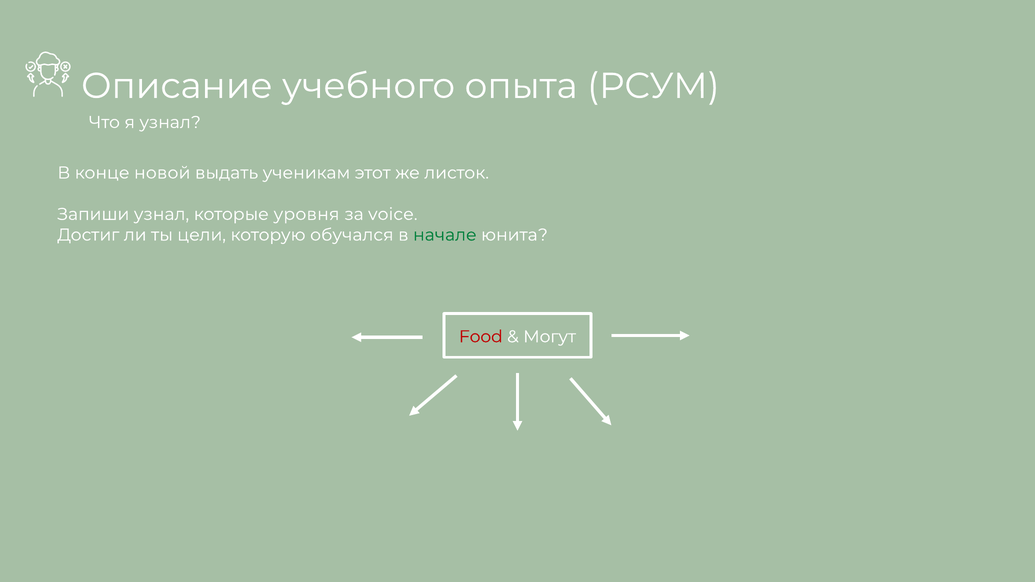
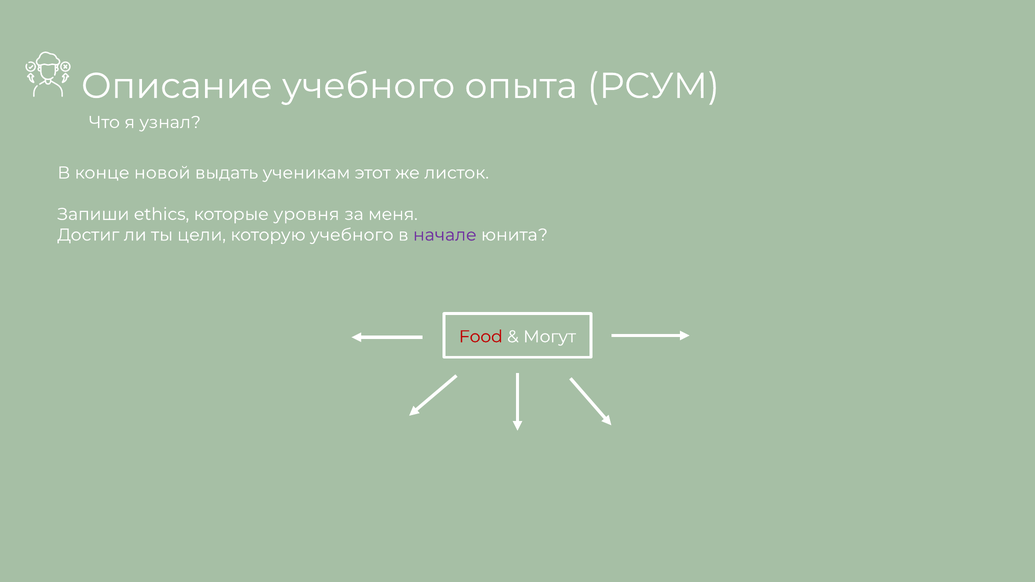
Запиши узнал: узнал -> ethics
voice: voice -> меня
которую обучался: обучался -> учебного
начале colour: green -> purple
